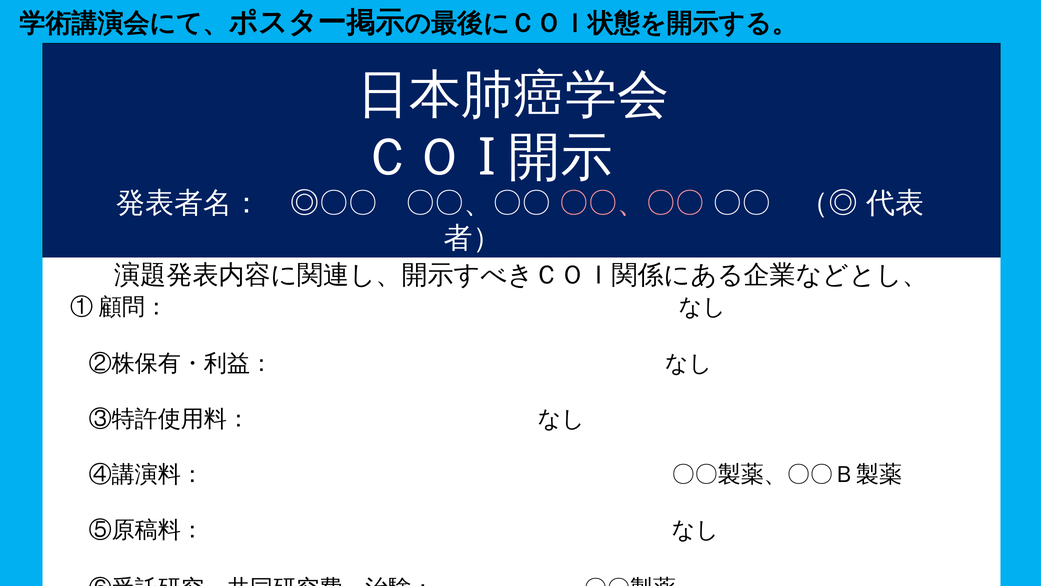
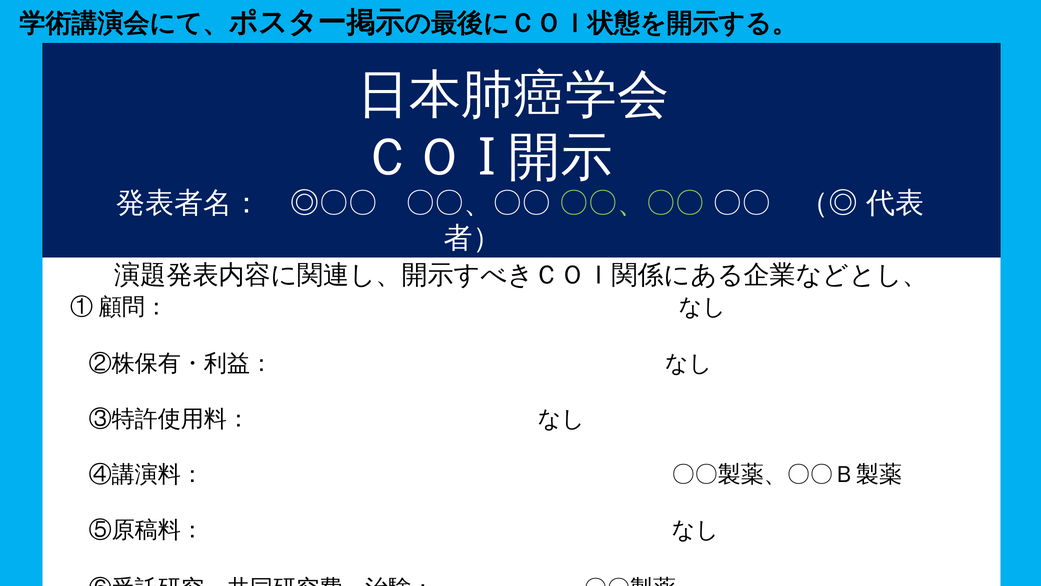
〇〇、〇〇 at (632, 203) colour: pink -> light green
